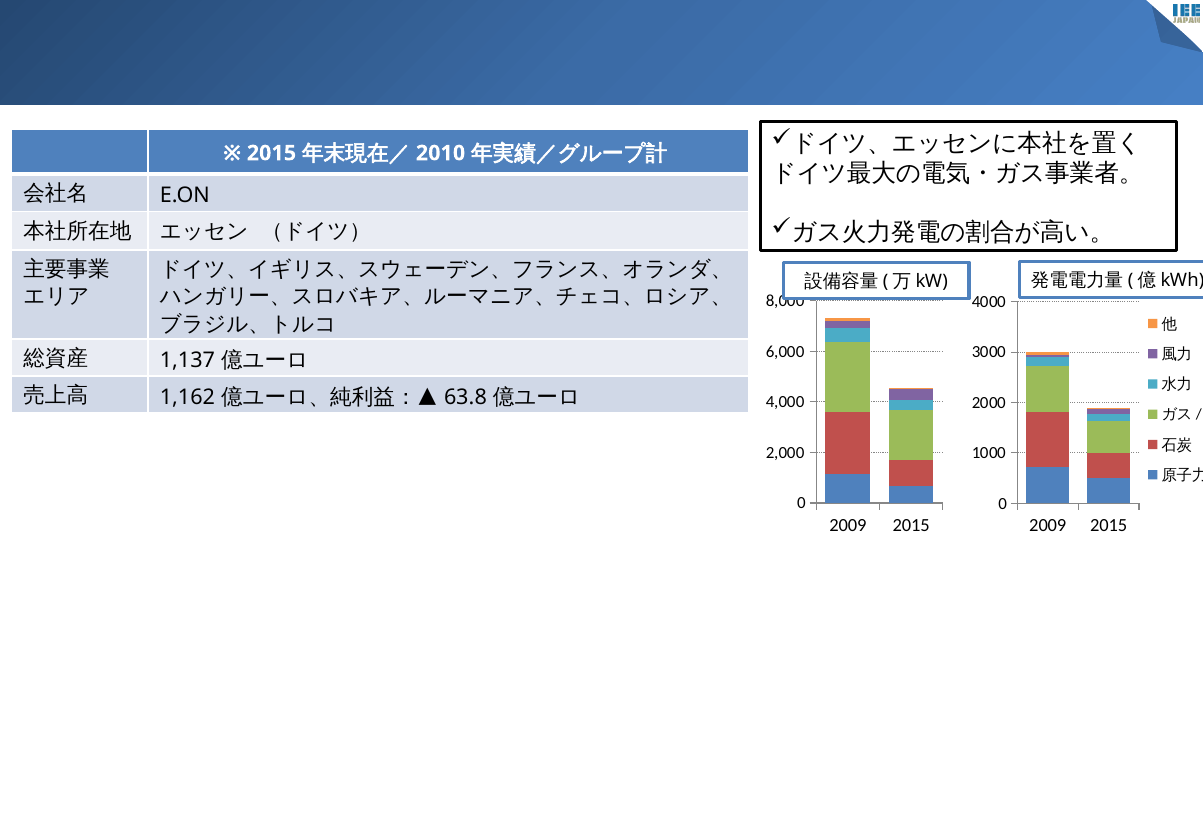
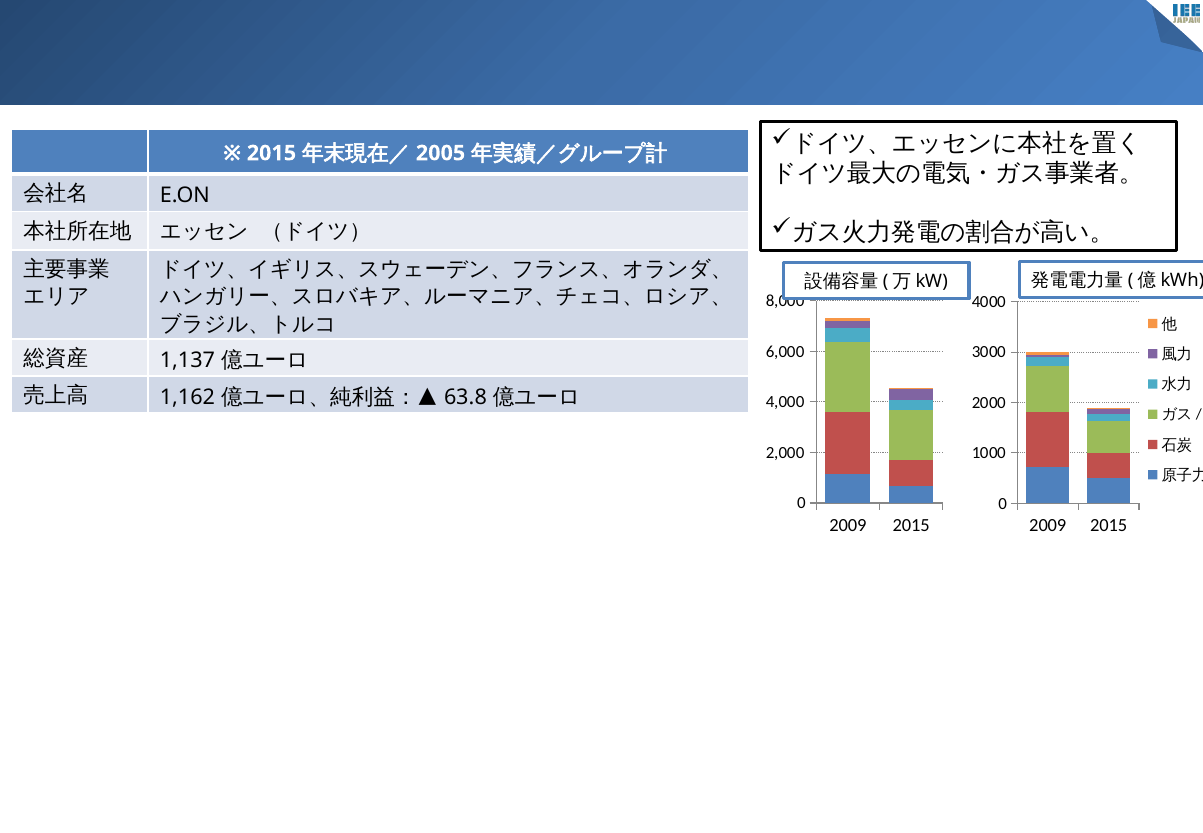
2010: 2010 -> 2005
